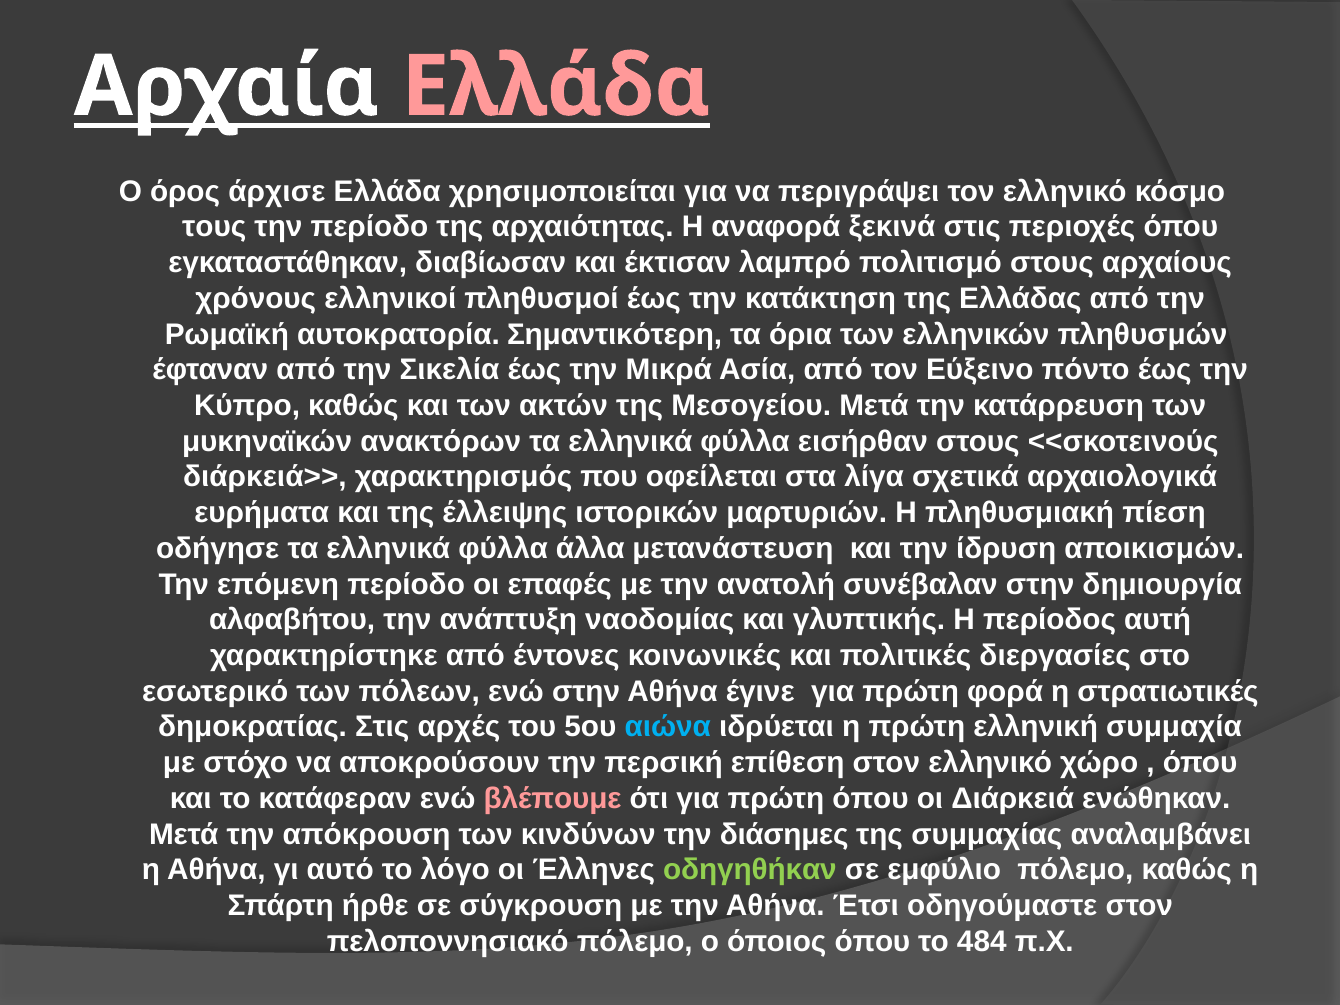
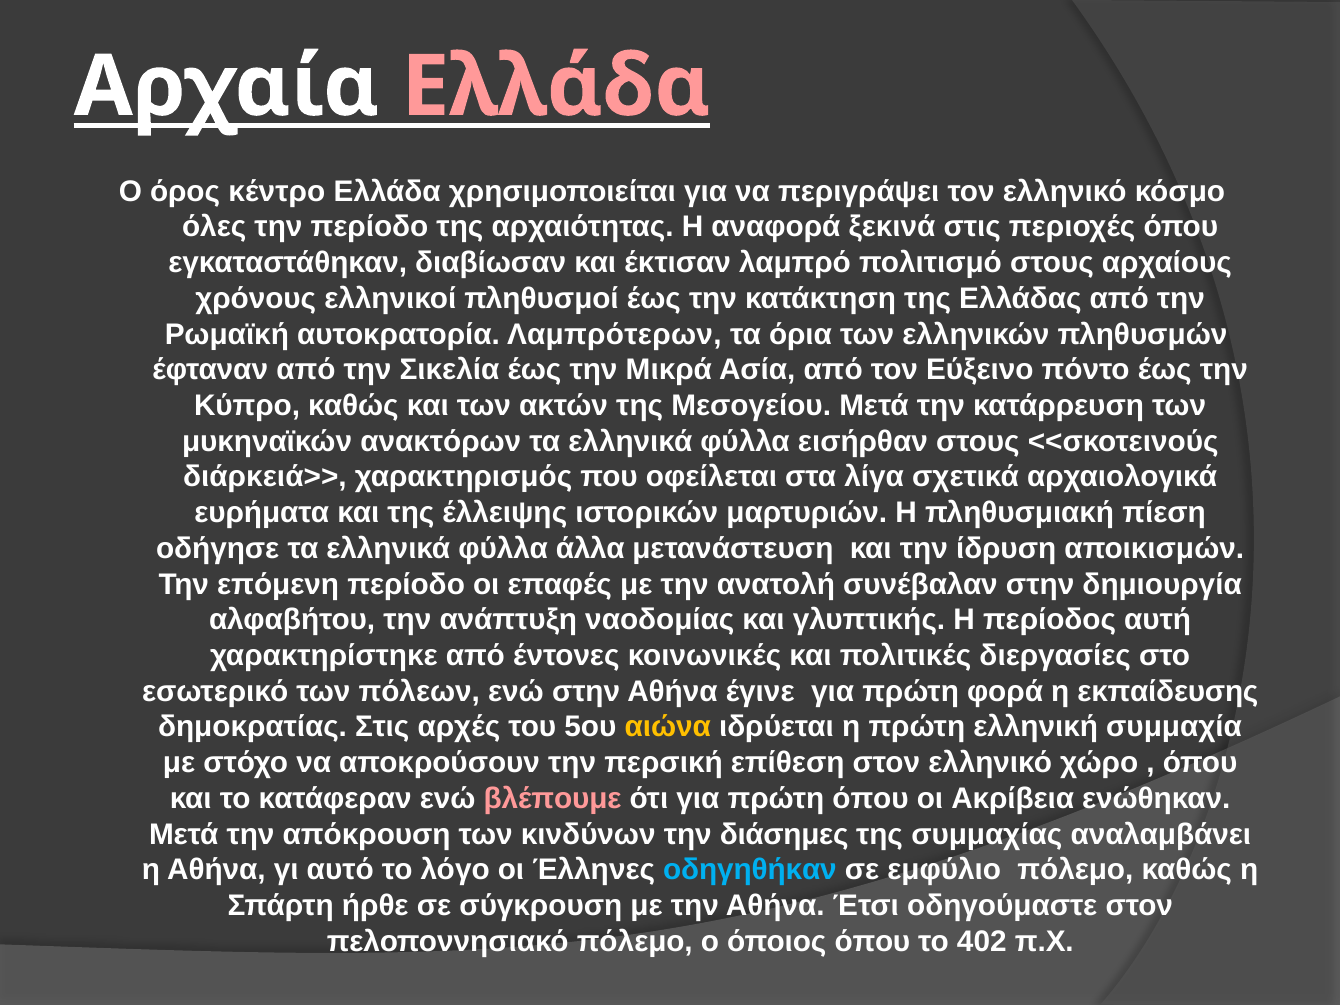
άρχισε: άρχισε -> κέντρο
τους: τους -> όλες
Σημαντικότερη: Σημαντικότερη -> Λαμπρότερων
στρατιωτικές: στρατιωτικές -> εκπαίδευσης
αιώνα colour: light blue -> yellow
Διάρκειά: Διάρκειά -> Ακρίβεια
οδηγηθήκαν colour: light green -> light blue
484: 484 -> 402
